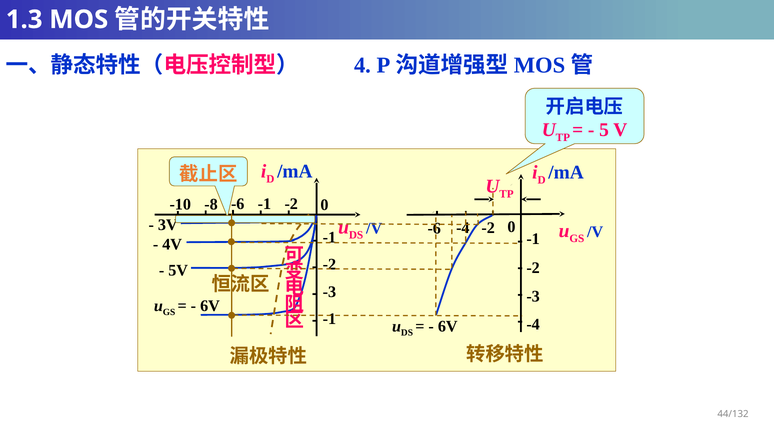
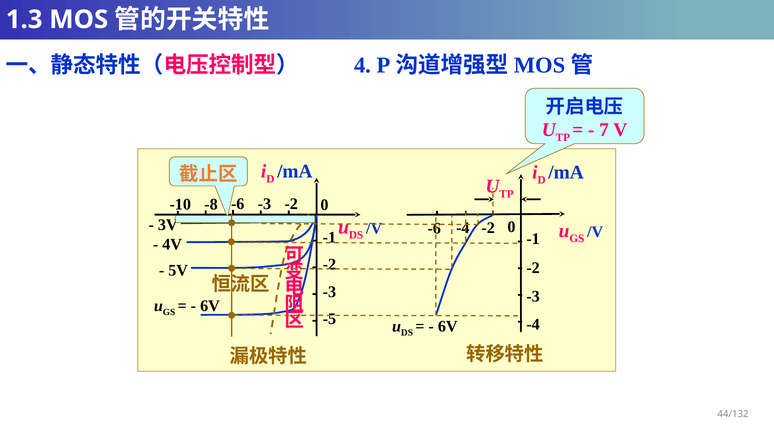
5: 5 -> 7
-1 at (264, 204): -1 -> -3
-1 at (329, 319): -1 -> -5
